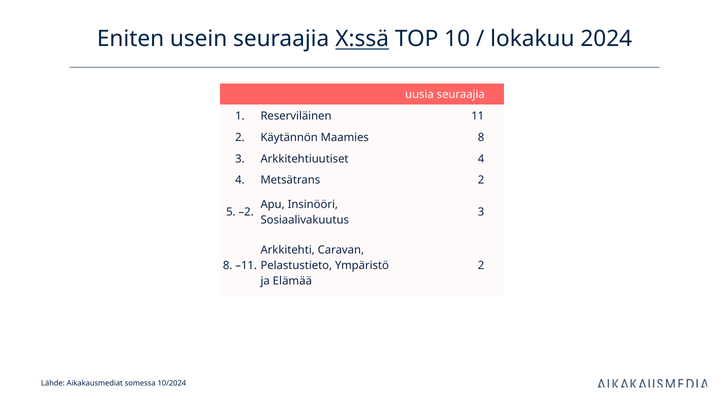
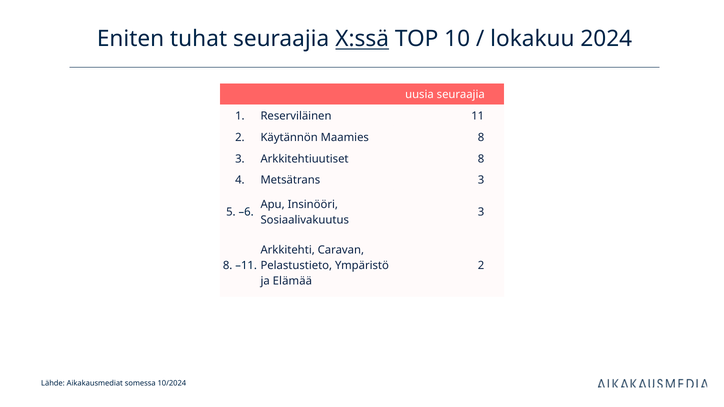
usein: usein -> tuhat
Arkkitehtiuutiset 4: 4 -> 8
Metsätrans 2: 2 -> 3
–2: –2 -> –6
